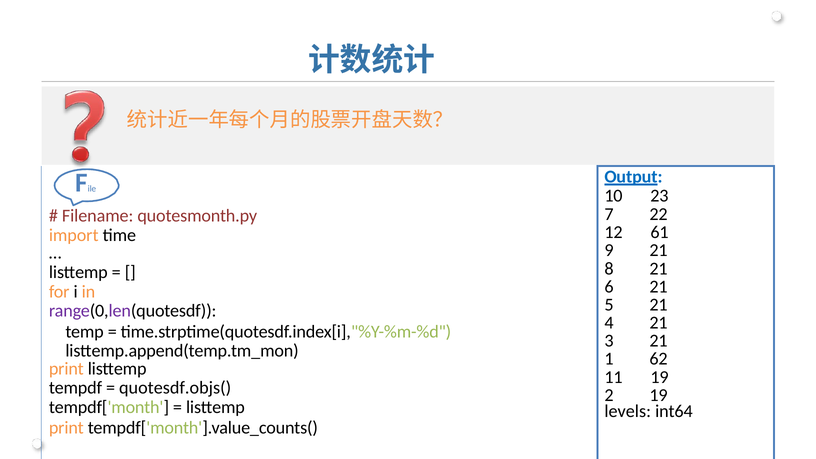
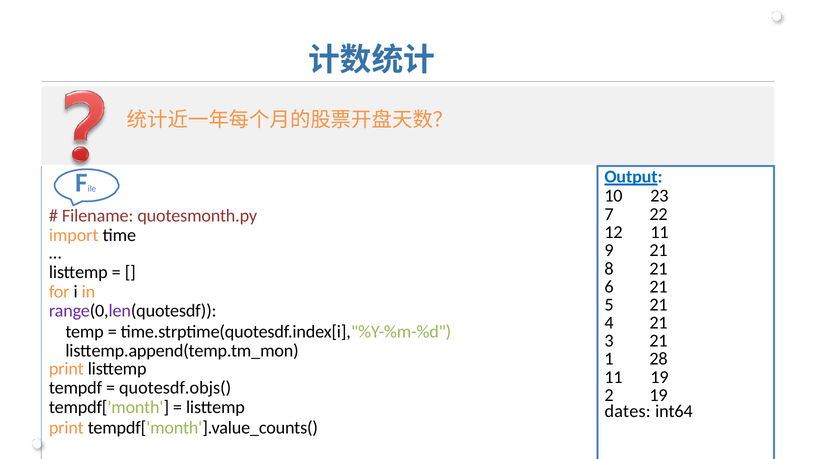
12 61: 61 -> 11
62: 62 -> 28
levels: levels -> dates
